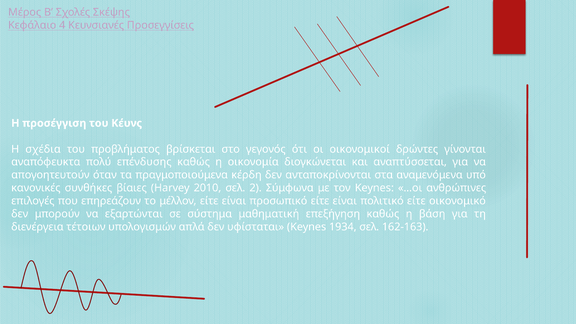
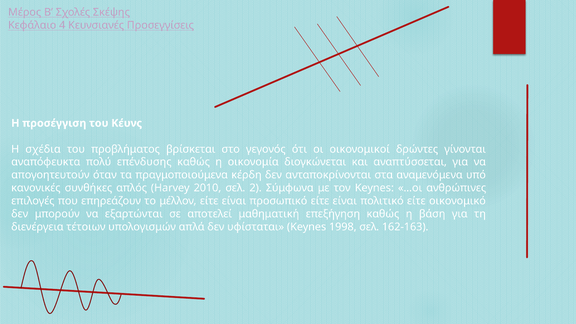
βίαιες: βίαιες -> απλός
σύστημα: σύστημα -> αποτελεί
1934: 1934 -> 1998
